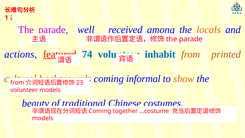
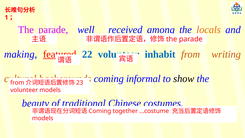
actions: actions -> making
74: 74 -> 22
printed: printed -> writing
show colour: orange -> black
